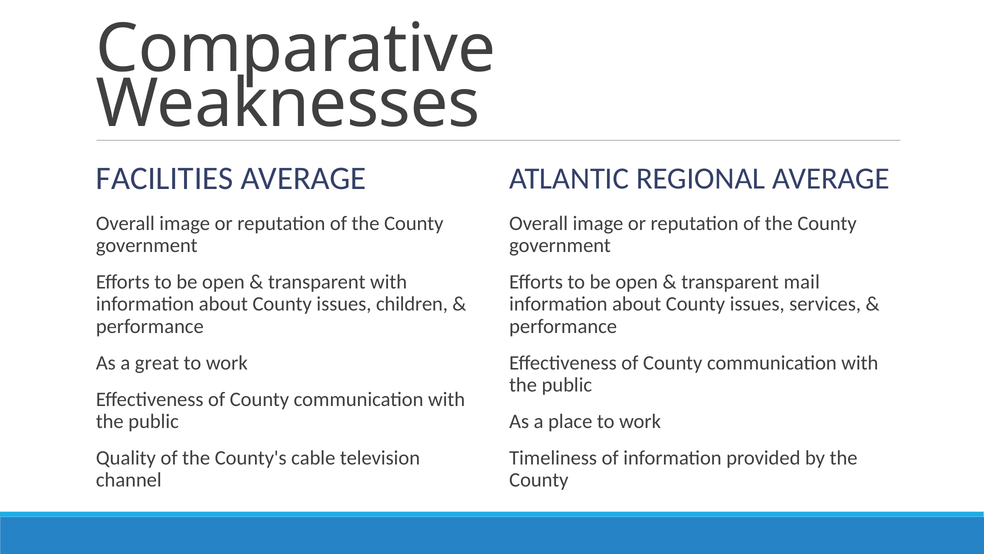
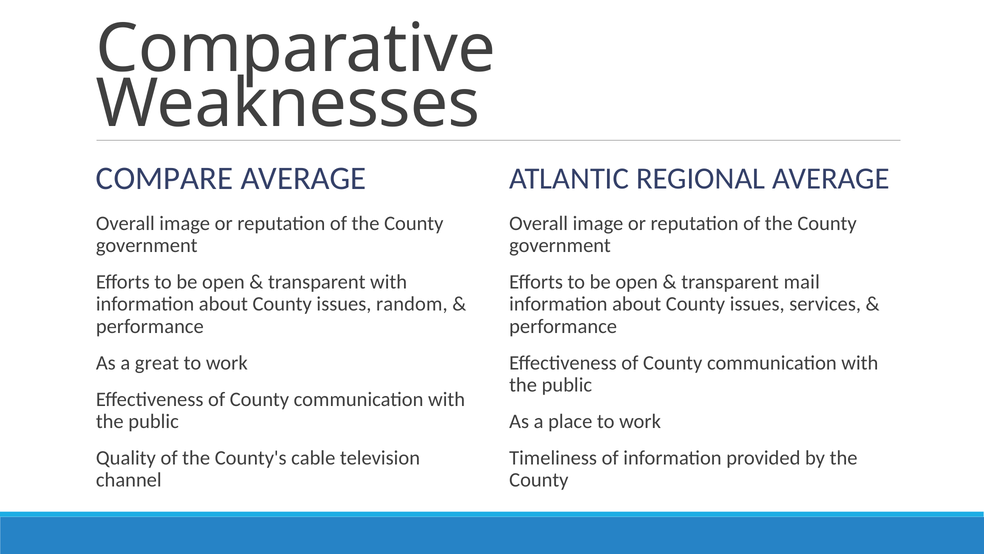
FACILITIES: FACILITIES -> COMPARE
children: children -> random
